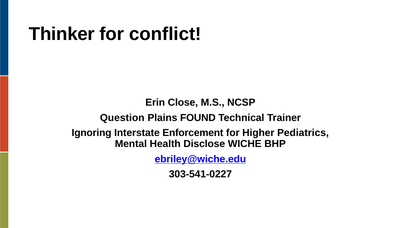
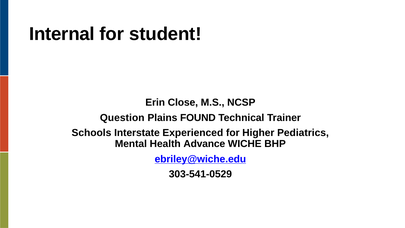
Thinker: Thinker -> Internal
conflict: conflict -> student
Ignoring: Ignoring -> Schools
Enforcement: Enforcement -> Experienced
Disclose: Disclose -> Advance
303-541-0227: 303-541-0227 -> 303-541-0529
